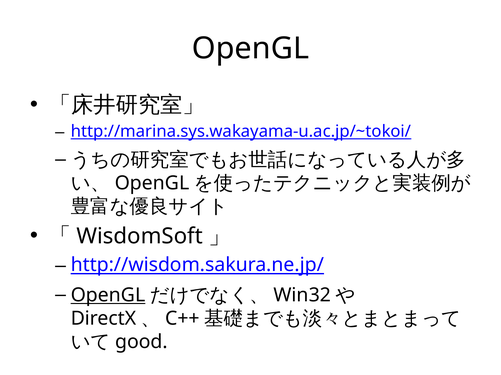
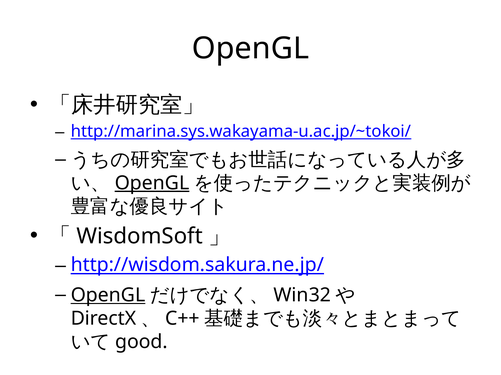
OpenGL at (152, 183) underline: none -> present
